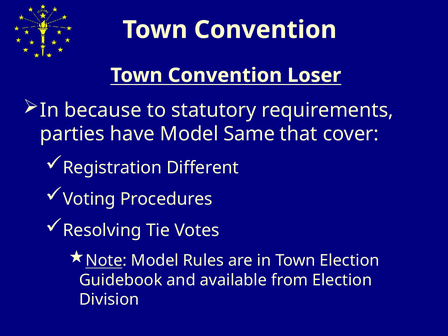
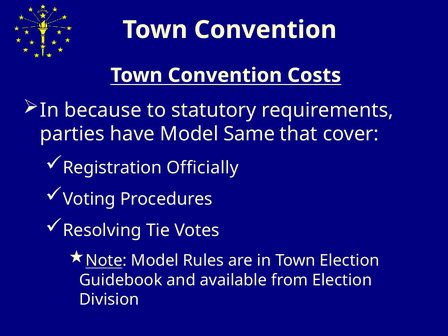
Loser: Loser -> Costs
Different: Different -> Officially
